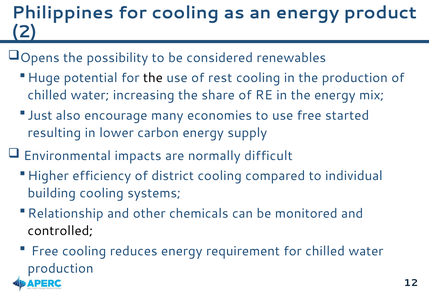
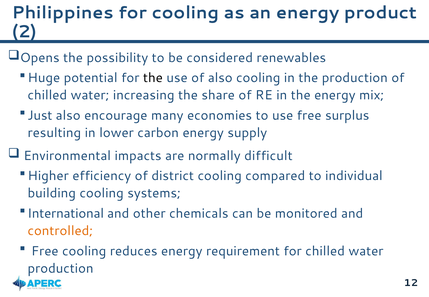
of rest: rest -> also
started: started -> surplus
Relationship: Relationship -> International
controlled colour: black -> orange
